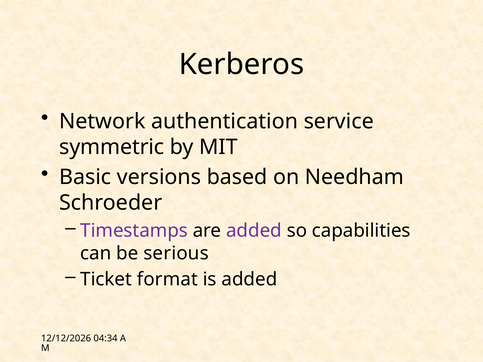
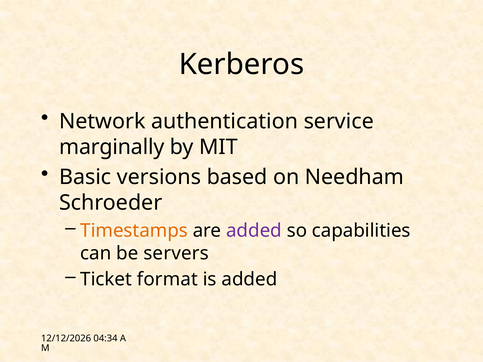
symmetric: symmetric -> marginally
Timestamps colour: purple -> orange
serious: serious -> servers
